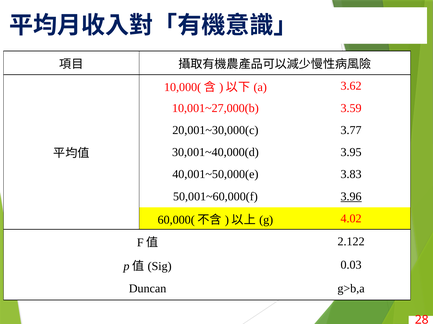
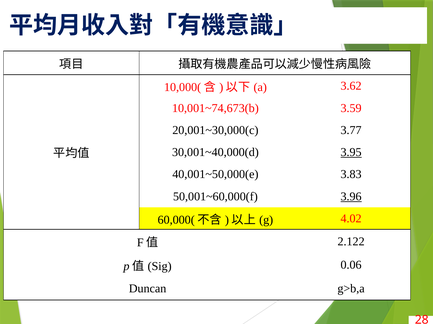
10,001~27,000(b: 10,001~27,000(b -> 10,001~74,673(b
3.95 underline: none -> present
0.03: 0.03 -> 0.06
